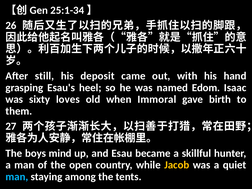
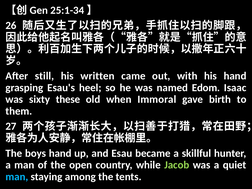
deposit: deposit -> written
loves: loves -> these
boys mind: mind -> hand
Jacob colour: yellow -> light green
